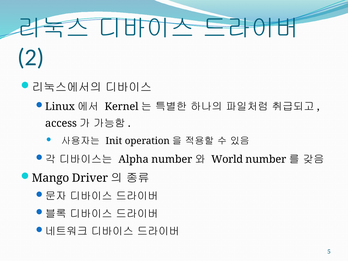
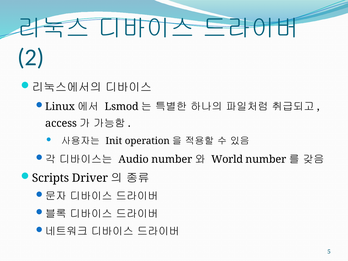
Kernel: Kernel -> Lsmod
Alpha: Alpha -> Audio
Mango: Mango -> Scripts
